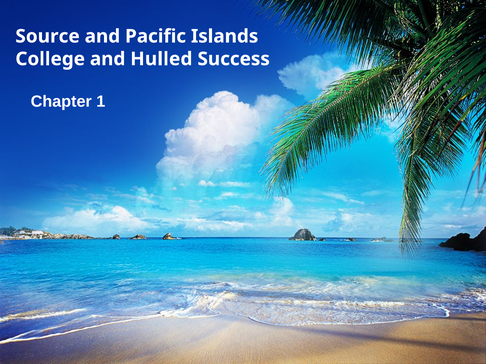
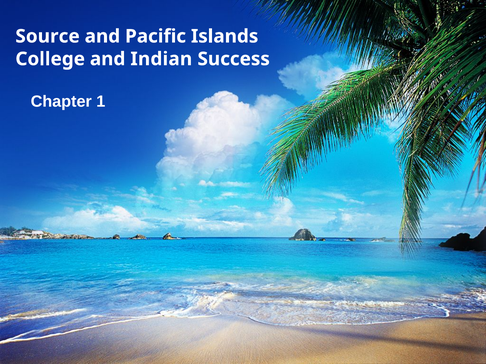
Hulled: Hulled -> Indian
